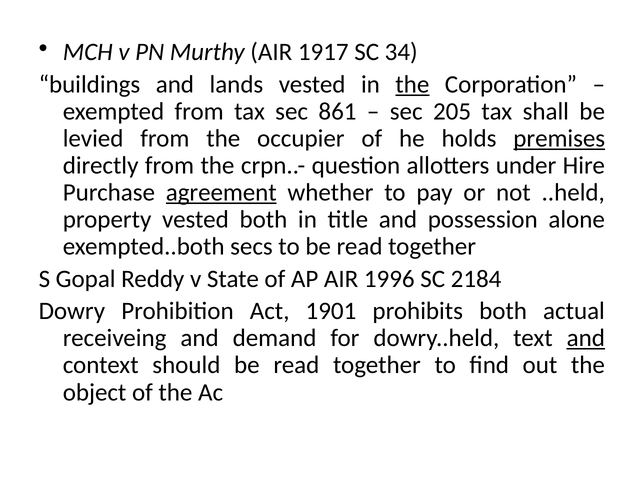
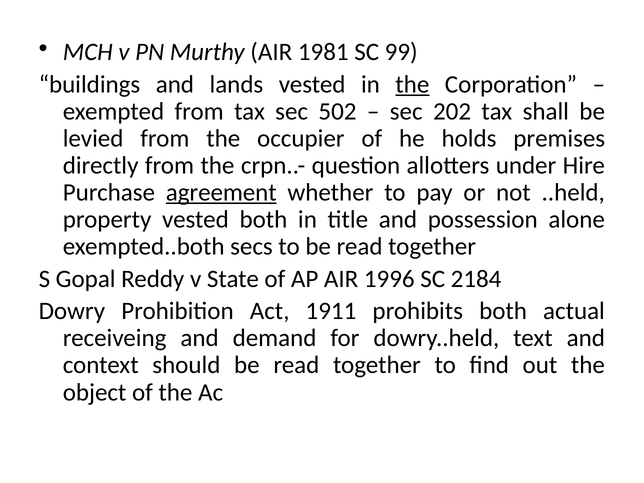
1917: 1917 -> 1981
34: 34 -> 99
861: 861 -> 502
205: 205 -> 202
premises underline: present -> none
1901: 1901 -> 1911
and at (586, 338) underline: present -> none
